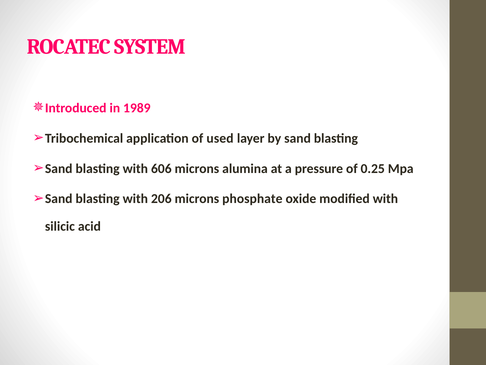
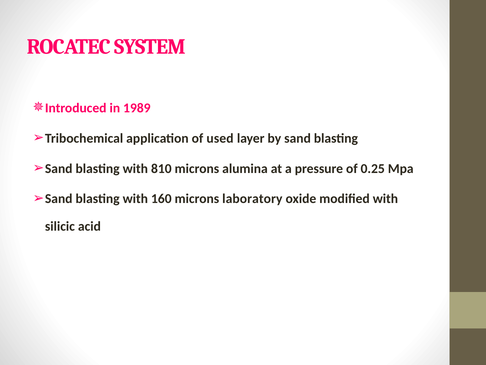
606: 606 -> 810
206: 206 -> 160
phosphate: phosphate -> laboratory
